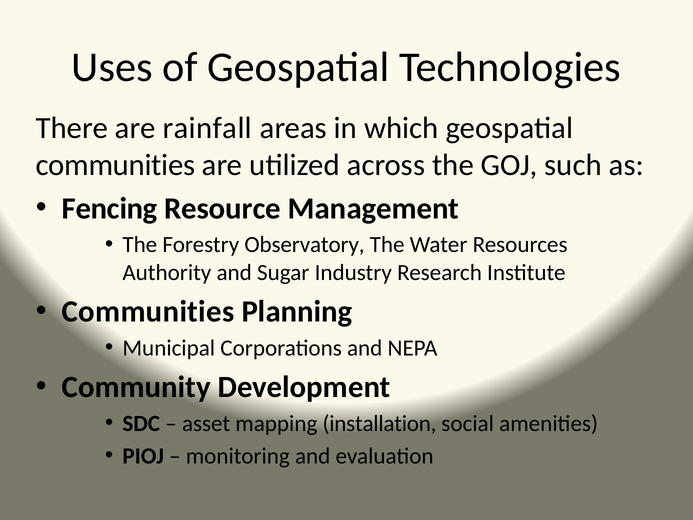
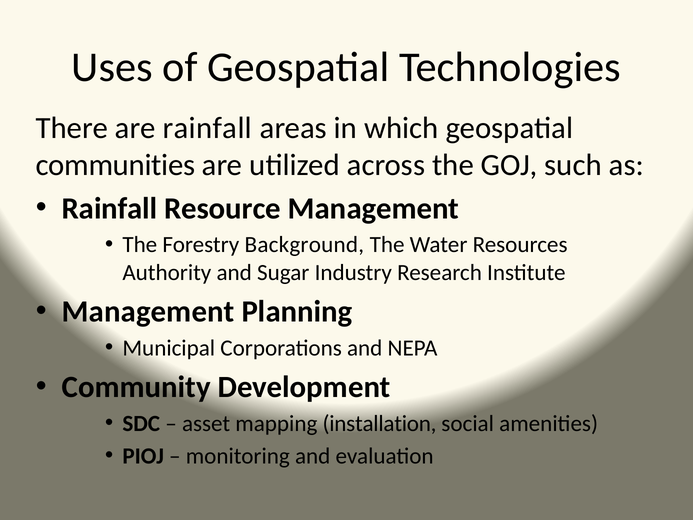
Fencing at (110, 208): Fencing -> Rainfall
Observatory: Observatory -> Background
Communities at (148, 311): Communities -> Management
